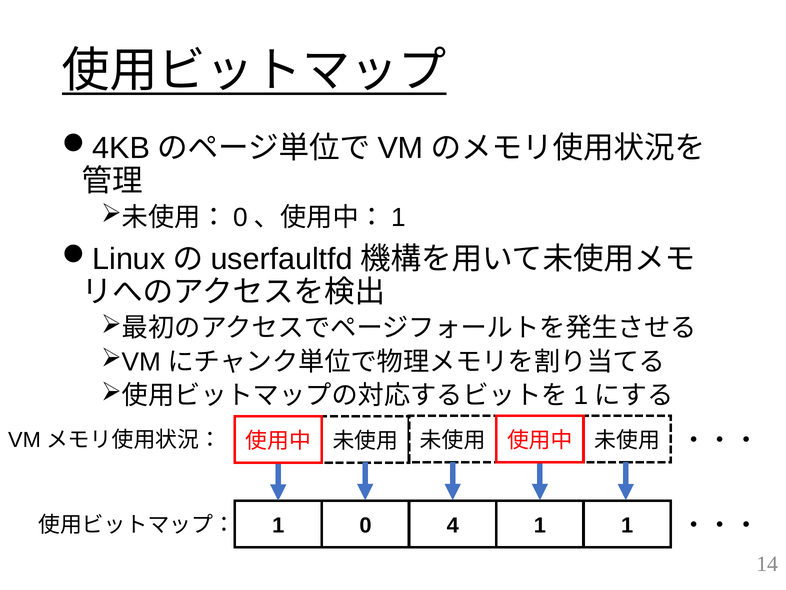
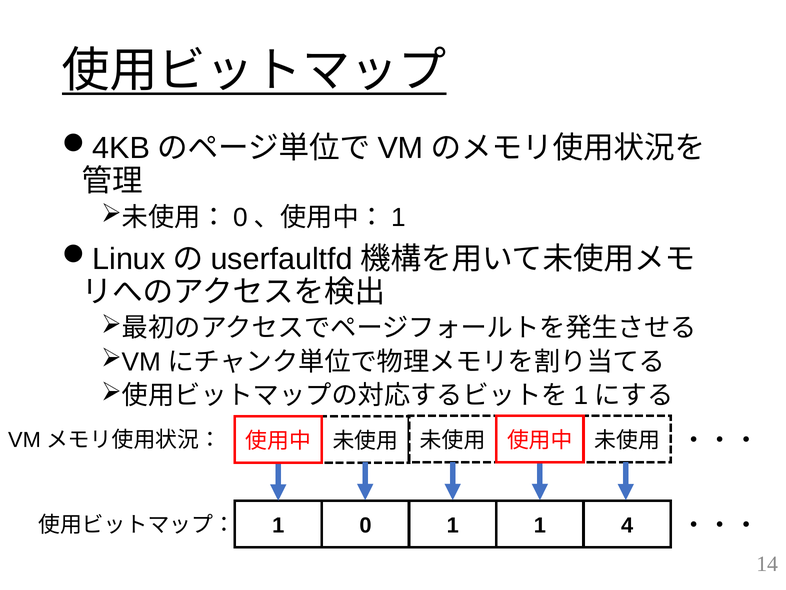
0 4: 4 -> 1
1 1: 1 -> 4
